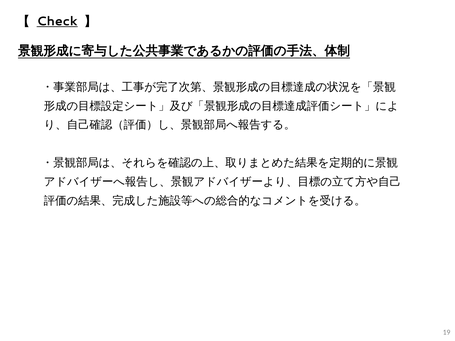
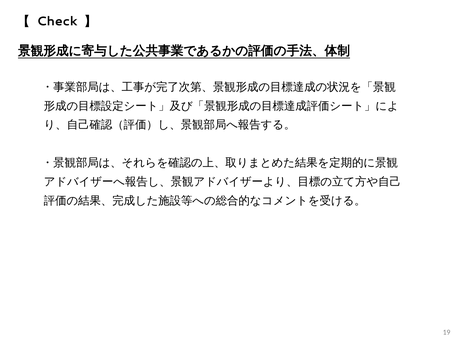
Check underline: present -> none
